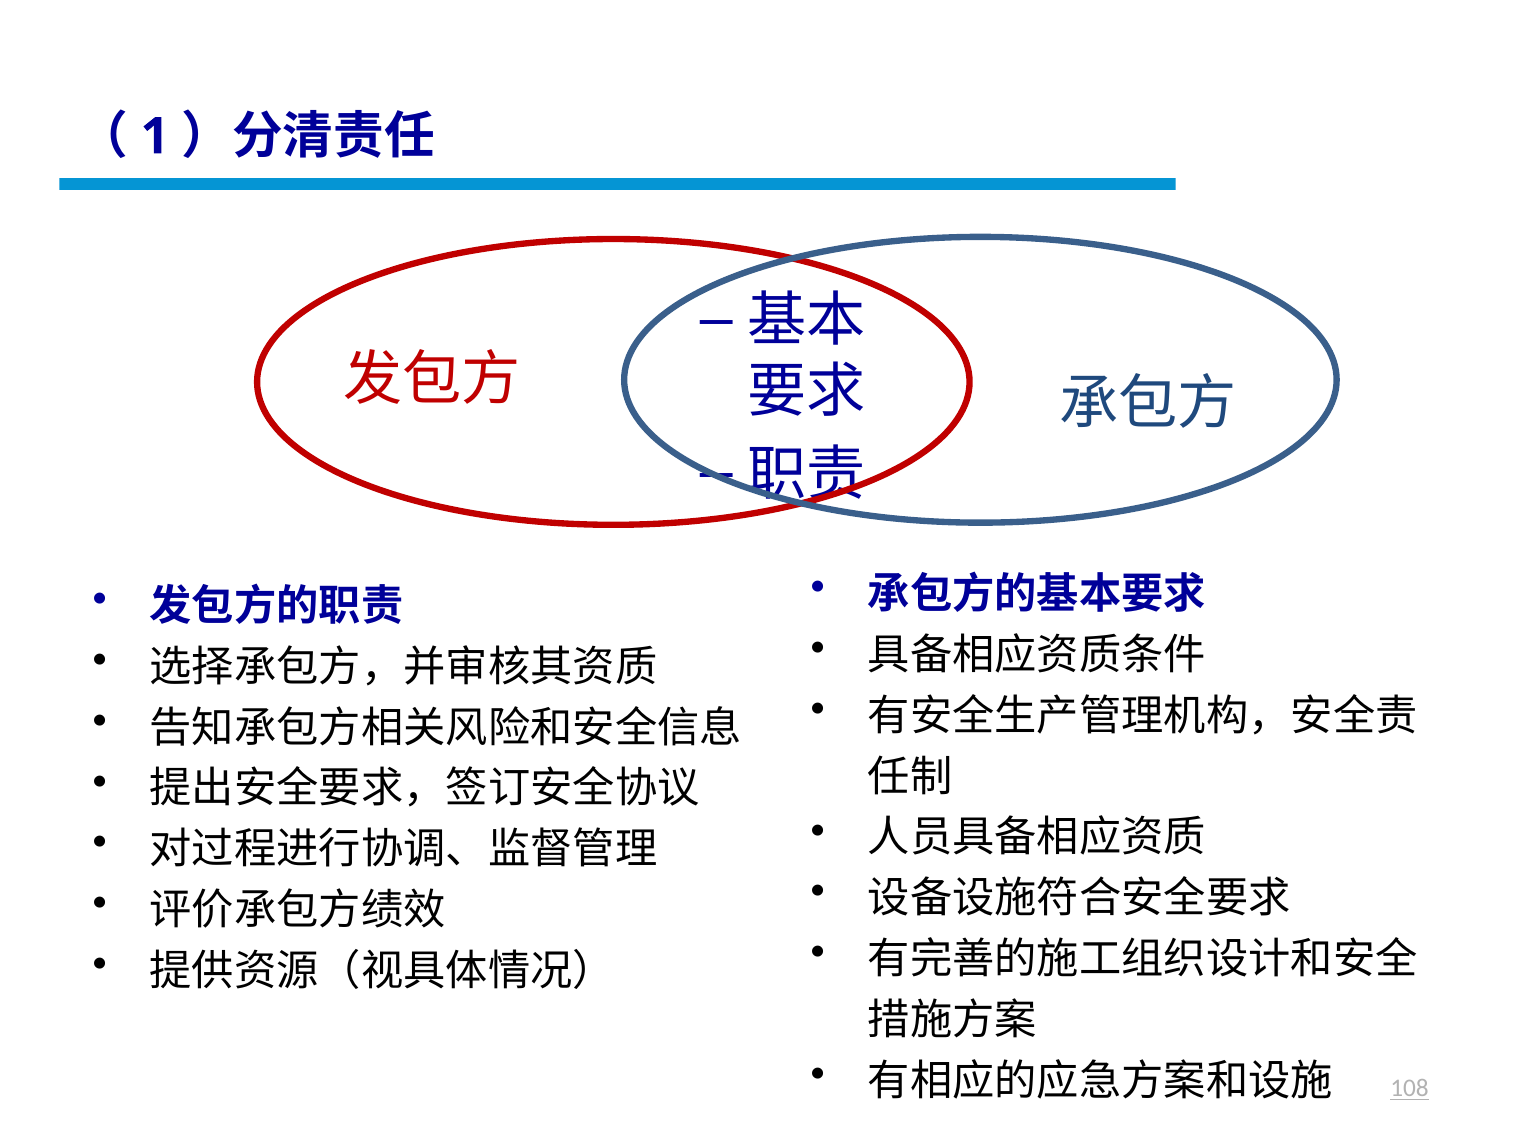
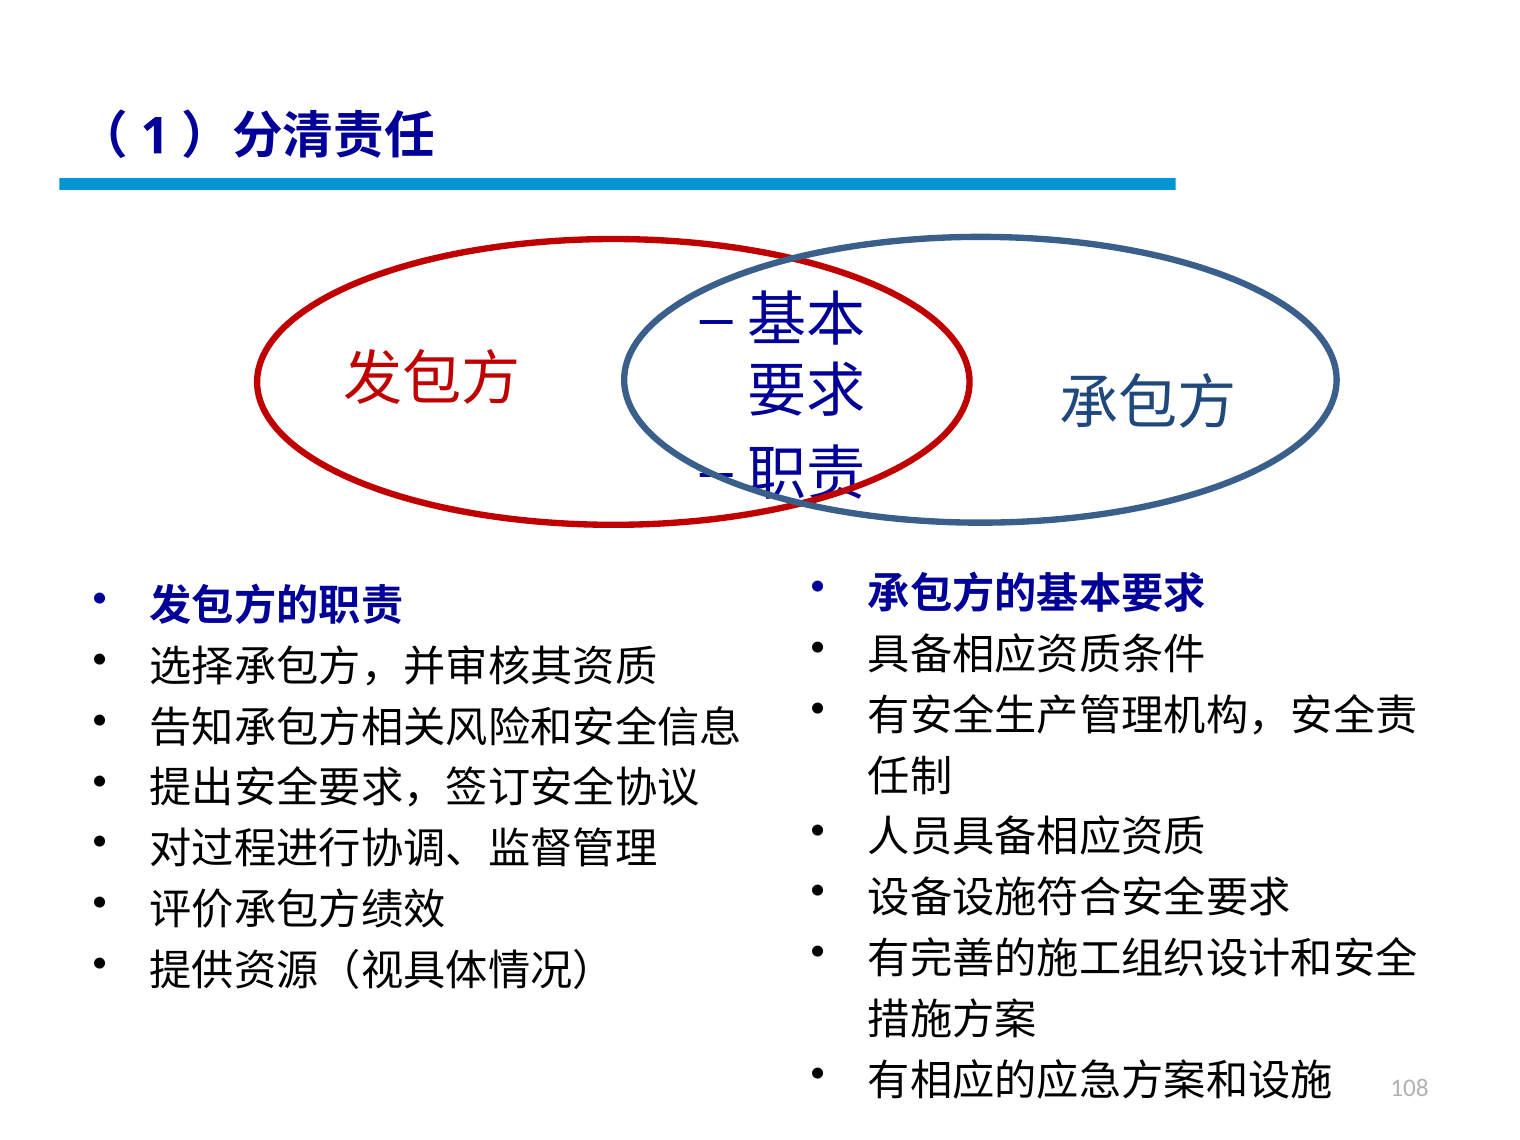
108 underline: present -> none
